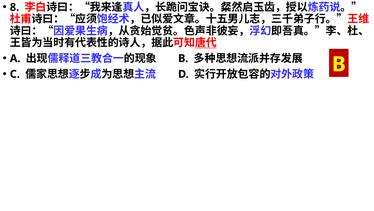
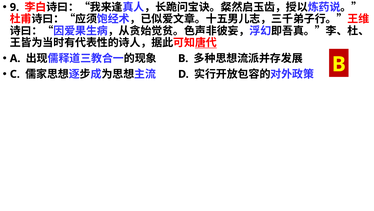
8: 8 -> 9
